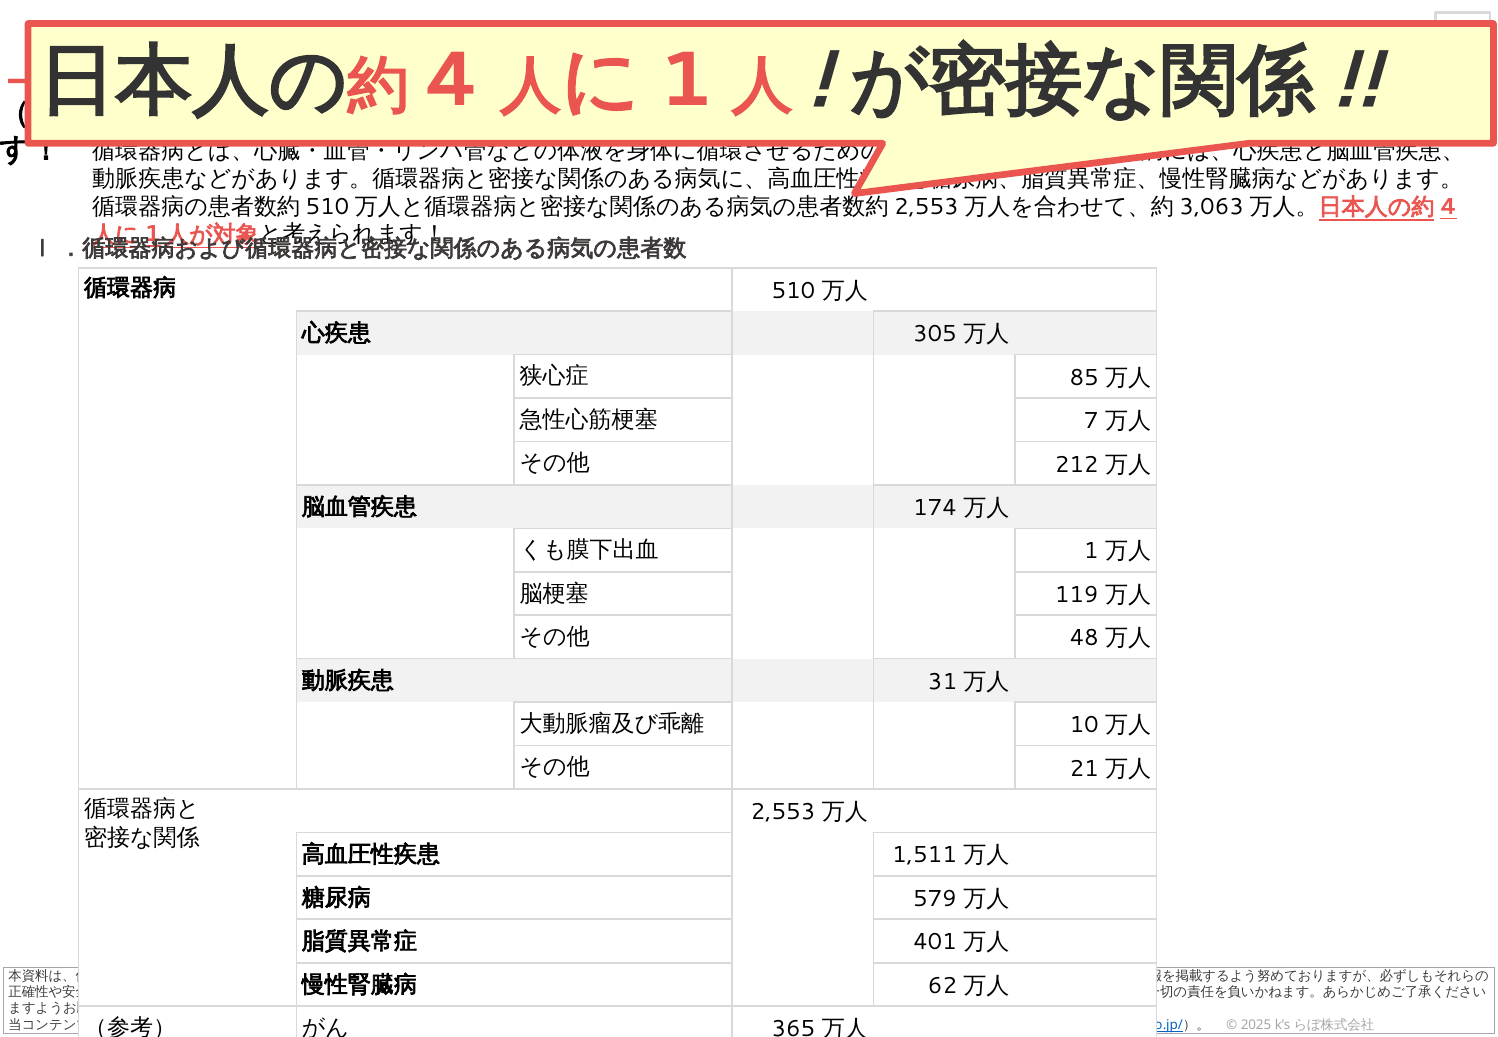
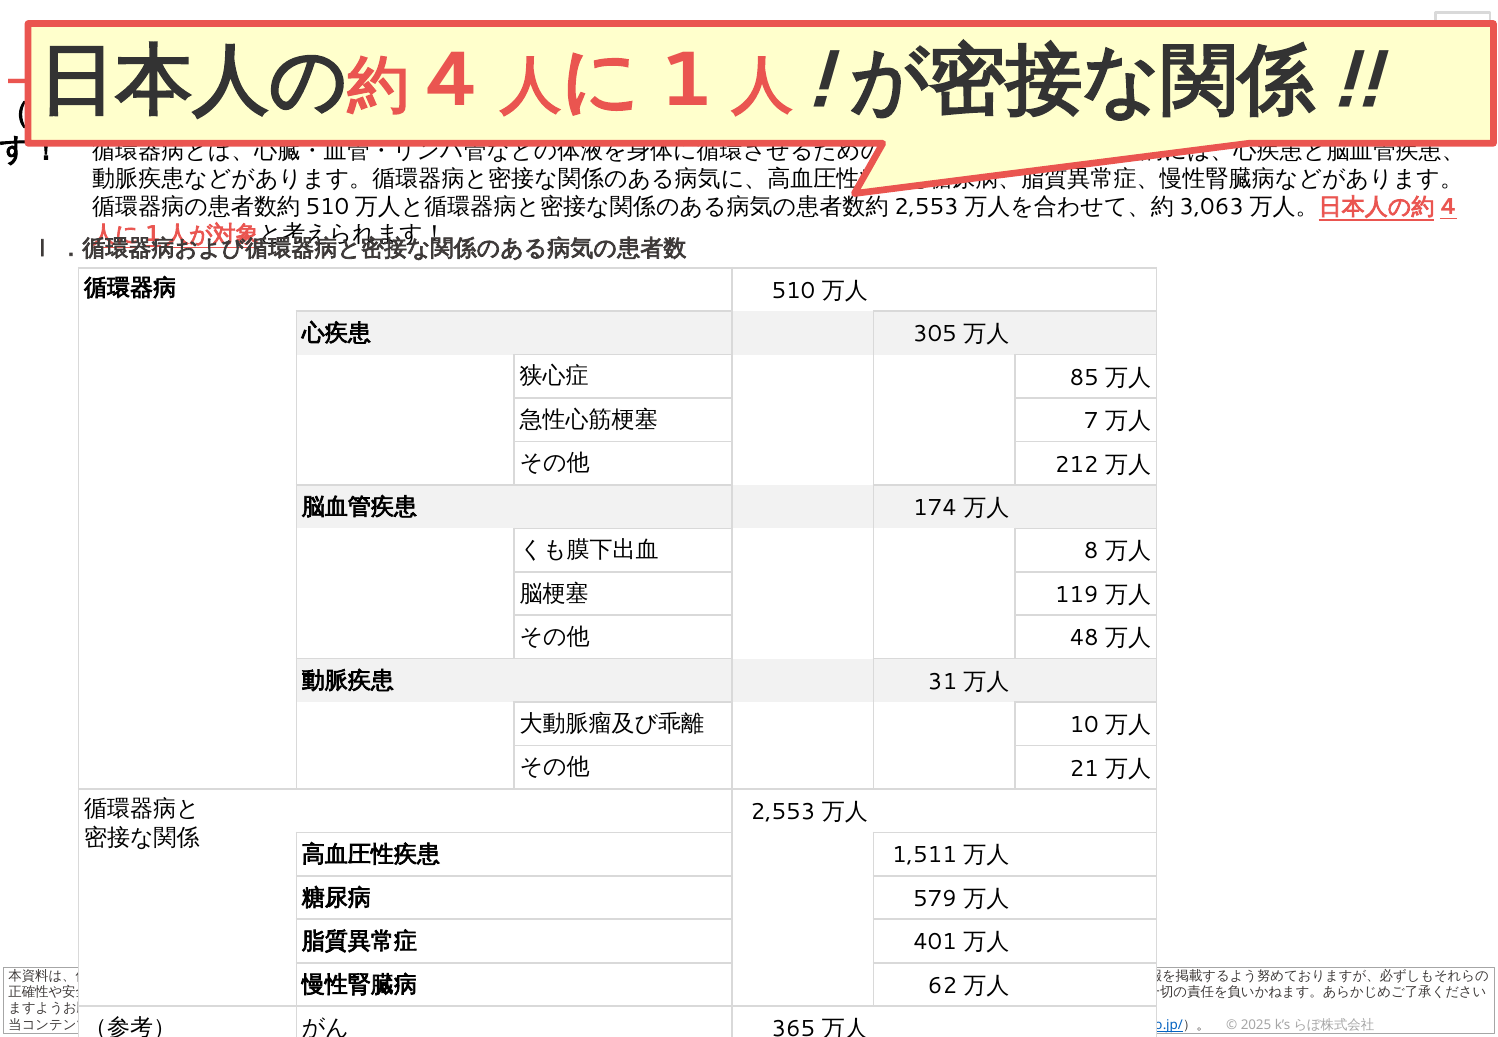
1: 1 -> 8
